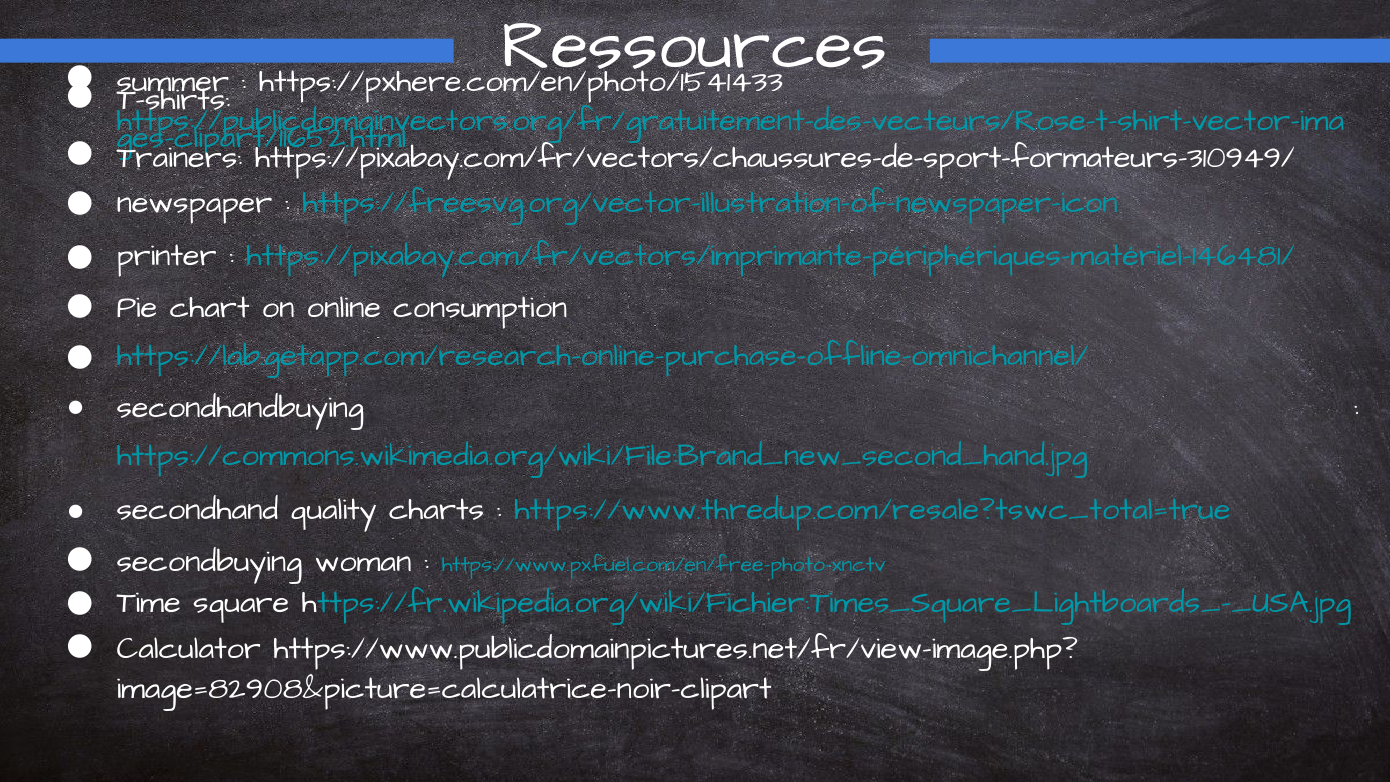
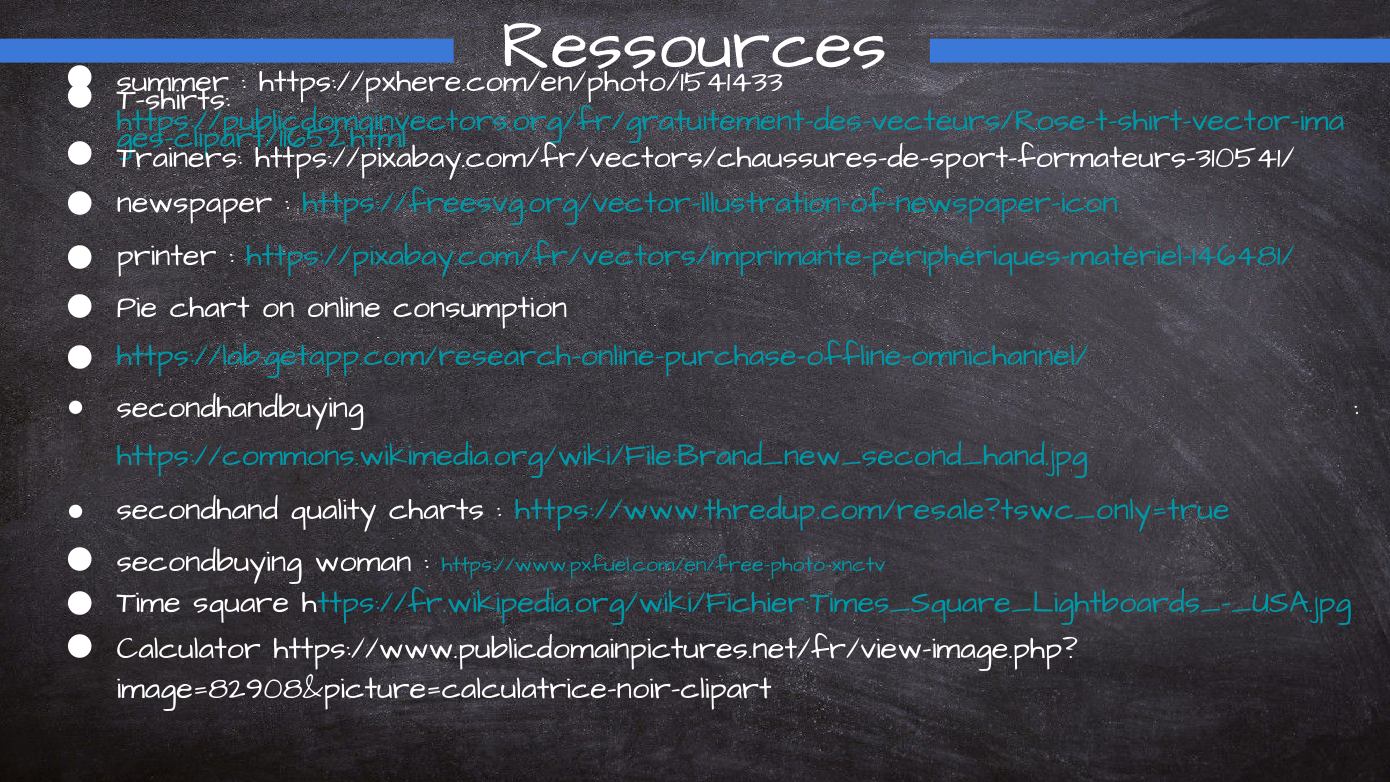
https://pixabay.com/fr/vectors/chaussures-de-sport-formateurs-310949/: https://pixabay.com/fr/vectors/chaussures-de-sport-formateurs-310949/ -> https://pixabay.com/fr/vectors/chaussures-de-sport-formateurs-310541/
https://www.thredup.com/resale?tswc_total=true: https://www.thredup.com/resale?tswc_total=true -> https://www.thredup.com/resale?tswc_only=true
